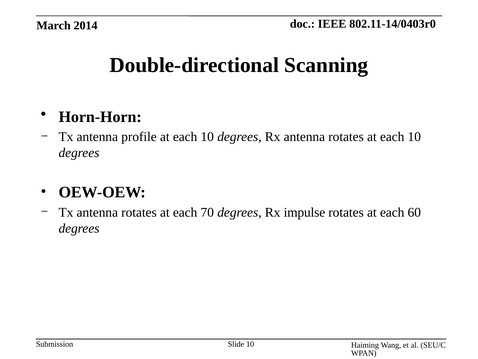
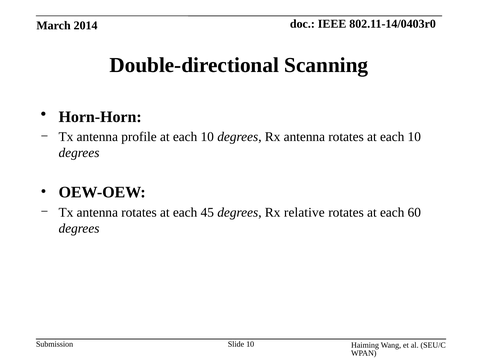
70: 70 -> 45
impulse: impulse -> relative
